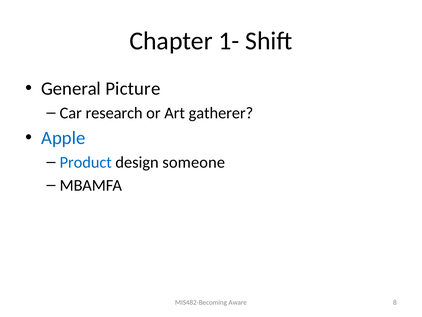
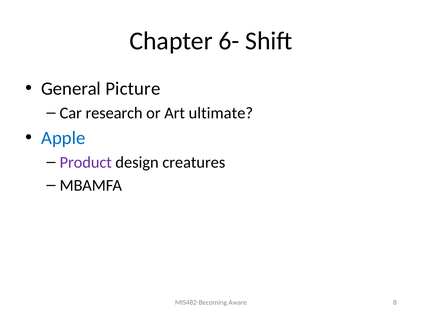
1-: 1- -> 6-
gatherer: gatherer -> ultimate
Product colour: blue -> purple
someone: someone -> creatures
